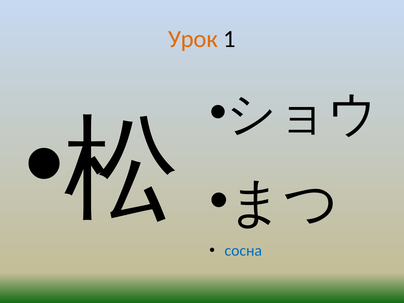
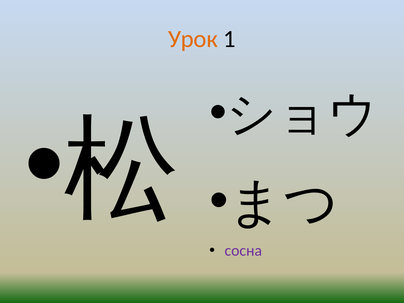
сосна colour: blue -> purple
